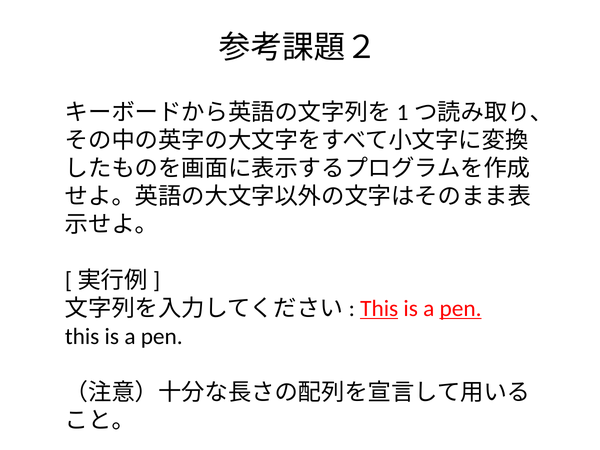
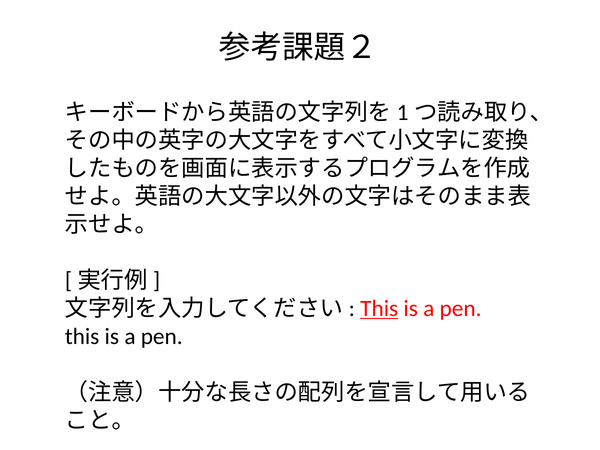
pen at (461, 308) underline: present -> none
